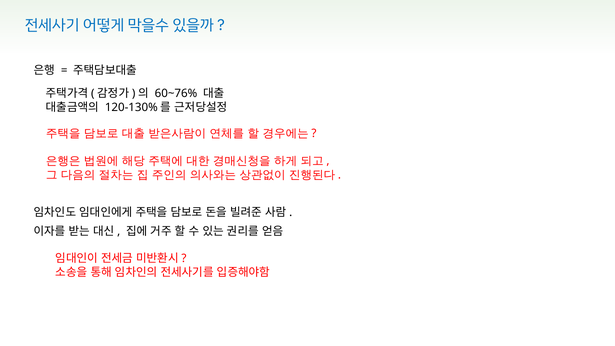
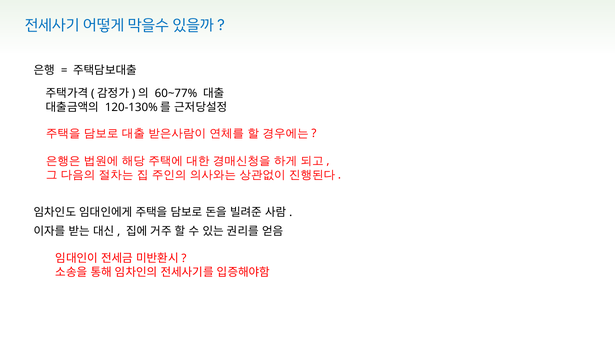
60~76%: 60~76% -> 60~77%
